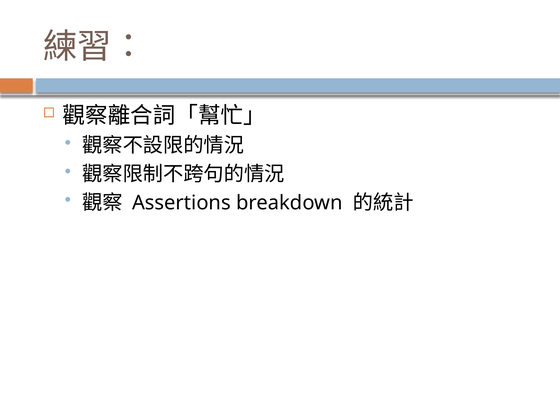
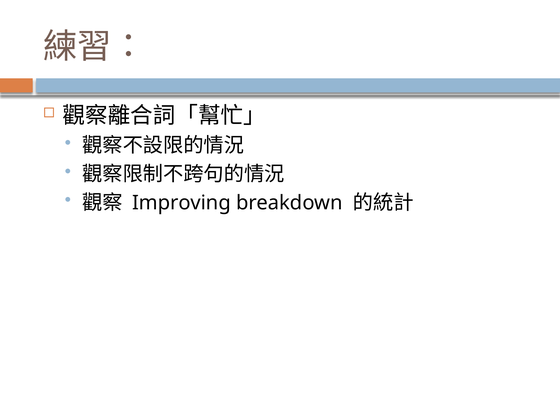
Assertions: Assertions -> Improving
